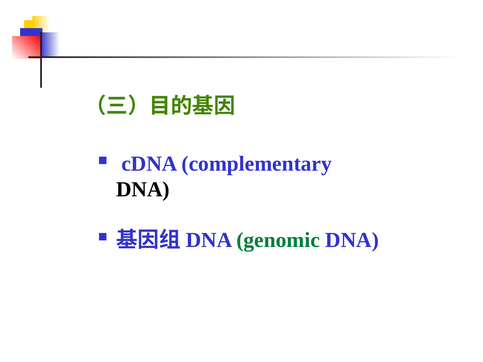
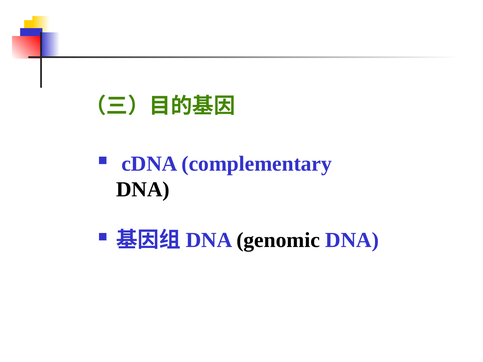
genomic colour: green -> black
